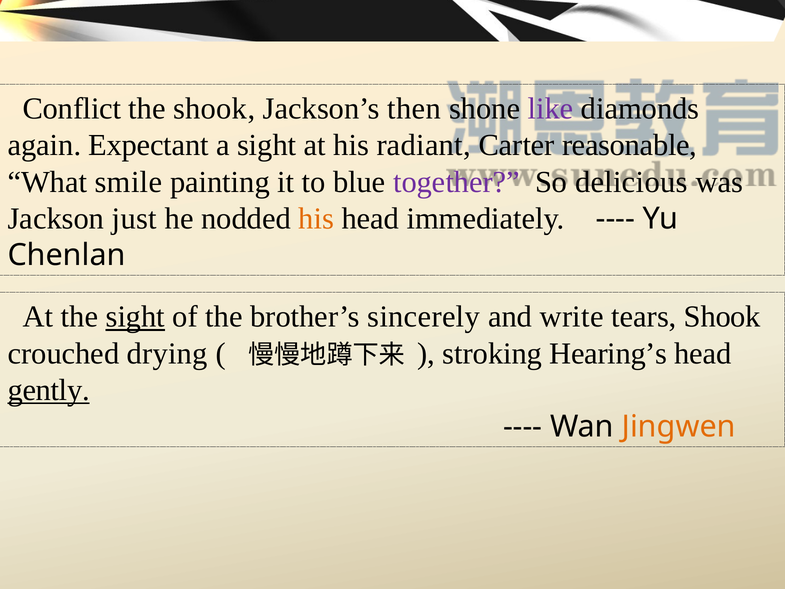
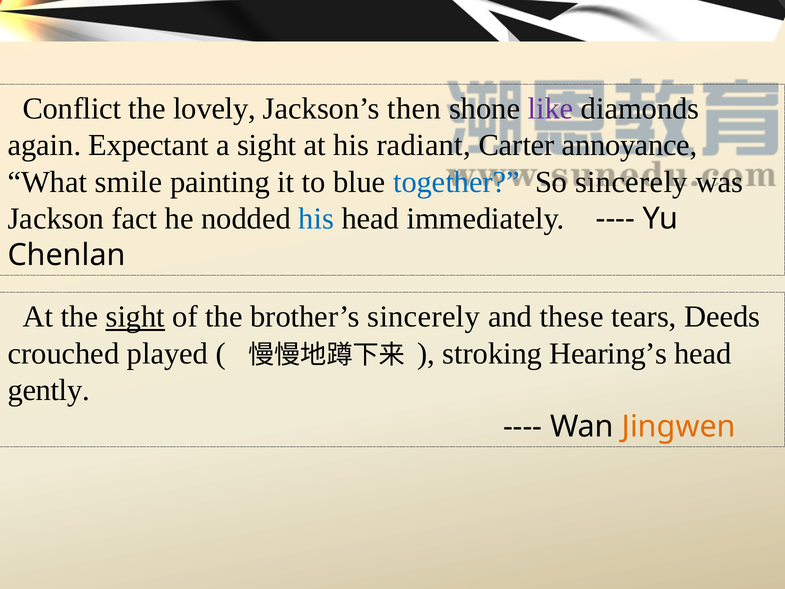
the shook: shook -> lovely
reasonable: reasonable -> annoyance
together colour: purple -> blue
So delicious: delicious -> sincerely
just: just -> fact
his at (316, 219) colour: orange -> blue
write: write -> these
tears Shook: Shook -> Deeds
drying: drying -> played
gently underline: present -> none
